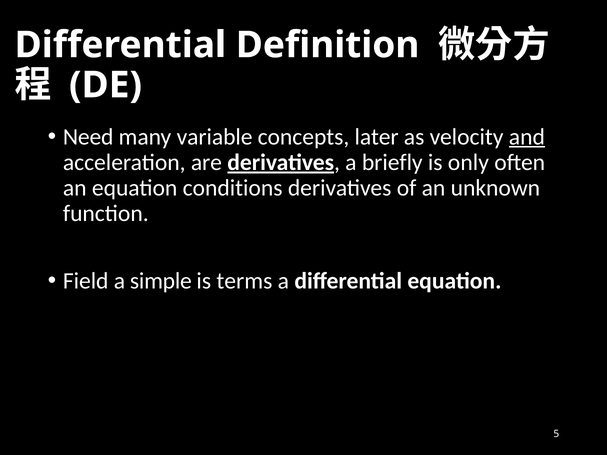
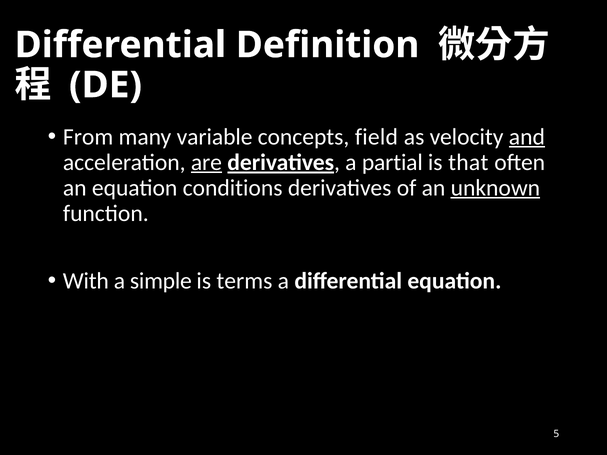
Need: Need -> From
later: later -> field
are underline: none -> present
briefly: briefly -> partial
only: only -> that
unknown underline: none -> present
Field: Field -> With
